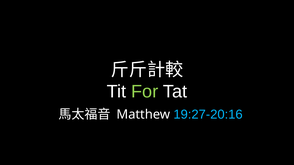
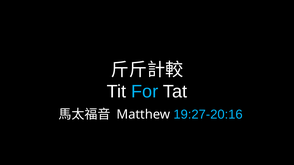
For colour: light green -> light blue
